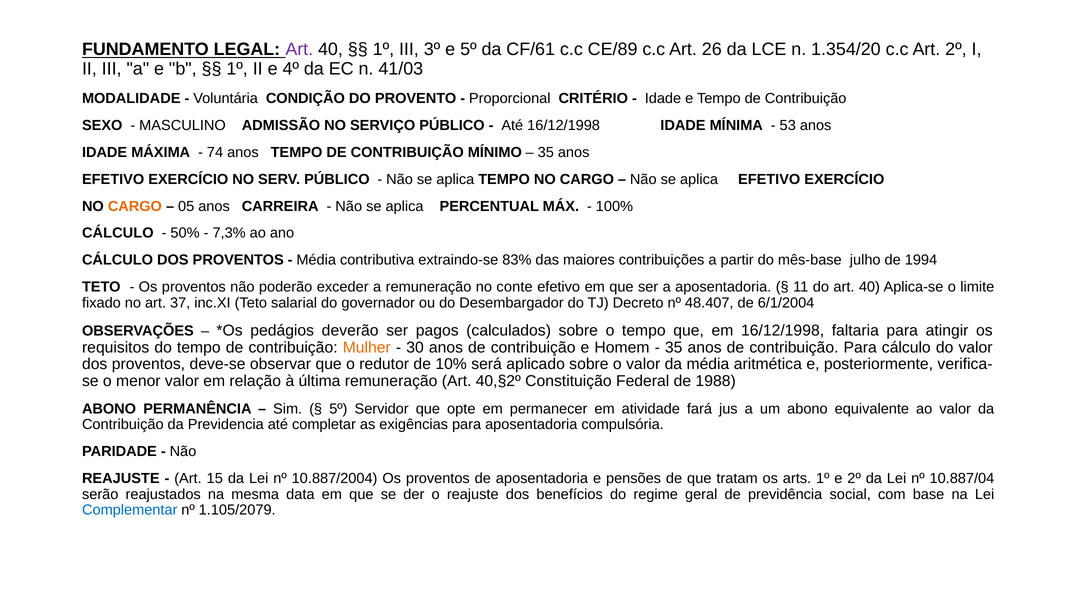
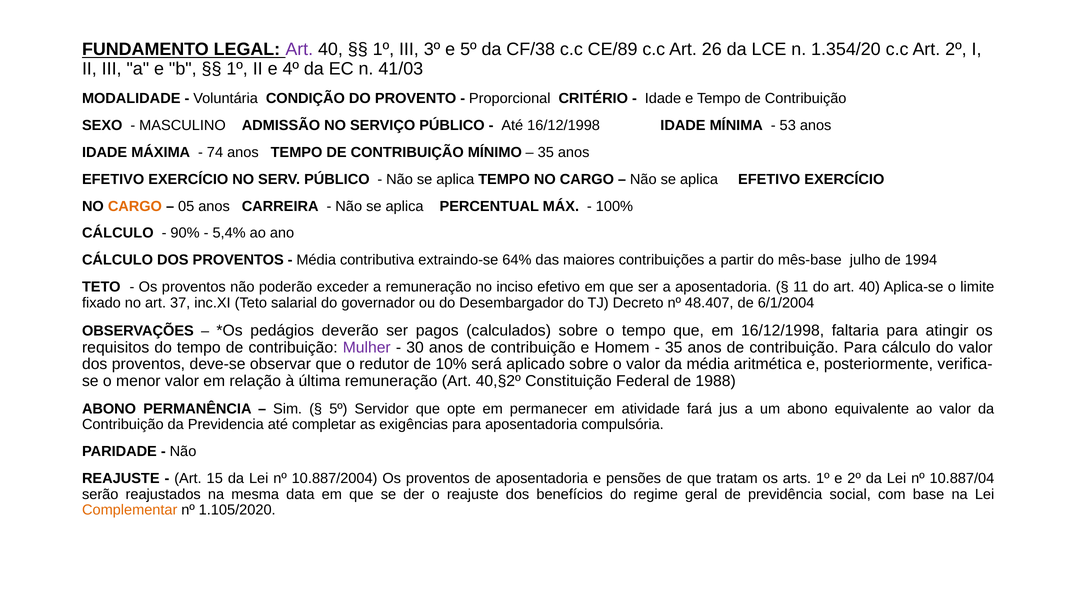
CF/61: CF/61 -> CF/38
50%: 50% -> 90%
7,3%: 7,3% -> 5,4%
83%: 83% -> 64%
conte: conte -> inciso
Mulher colour: orange -> purple
Complementar colour: blue -> orange
1.105/2079: 1.105/2079 -> 1.105/2020
